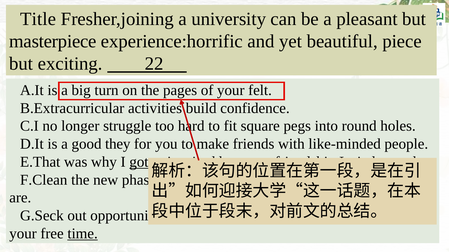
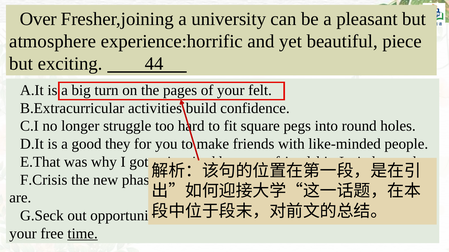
Title: Title -> Over
masterpiece: masterpiece -> atmosphere
22: 22 -> 44
got underline: present -> none
F.Clean: F.Clean -> F.Crisis
